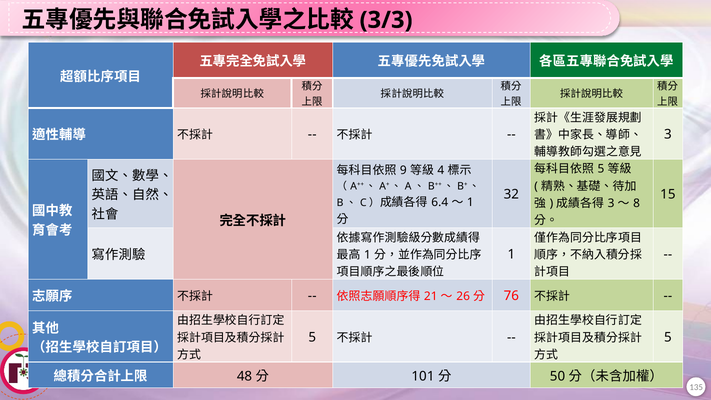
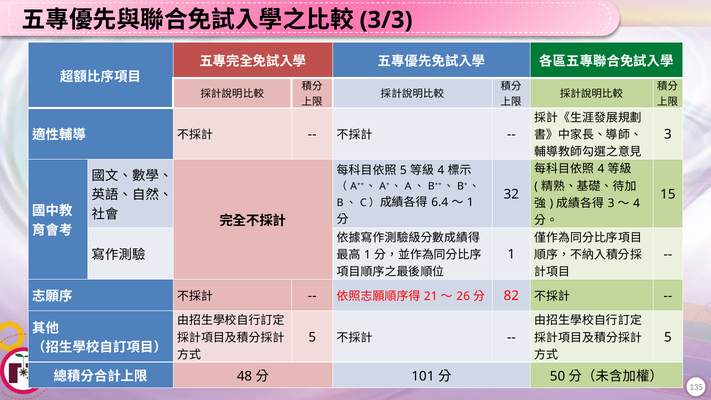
5 at (601, 169): 5 -> 4
9 at (403, 170): 9 -> 5
8 at (637, 203): 8 -> 4
76: 76 -> 82
